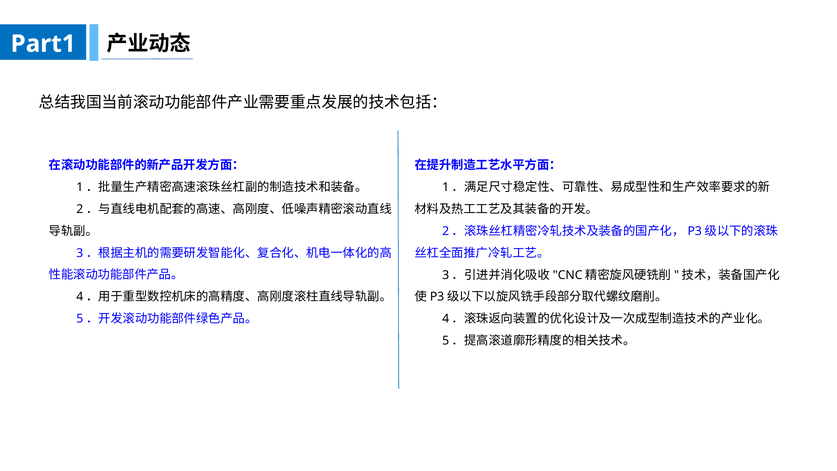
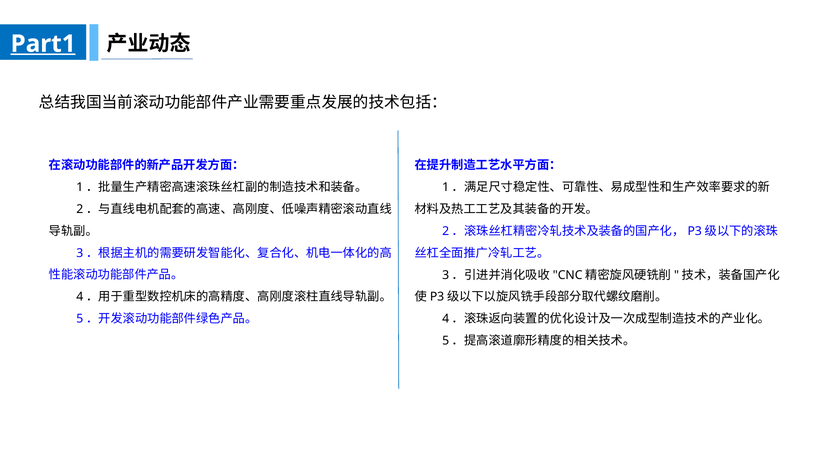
Part1 underline: none -> present
